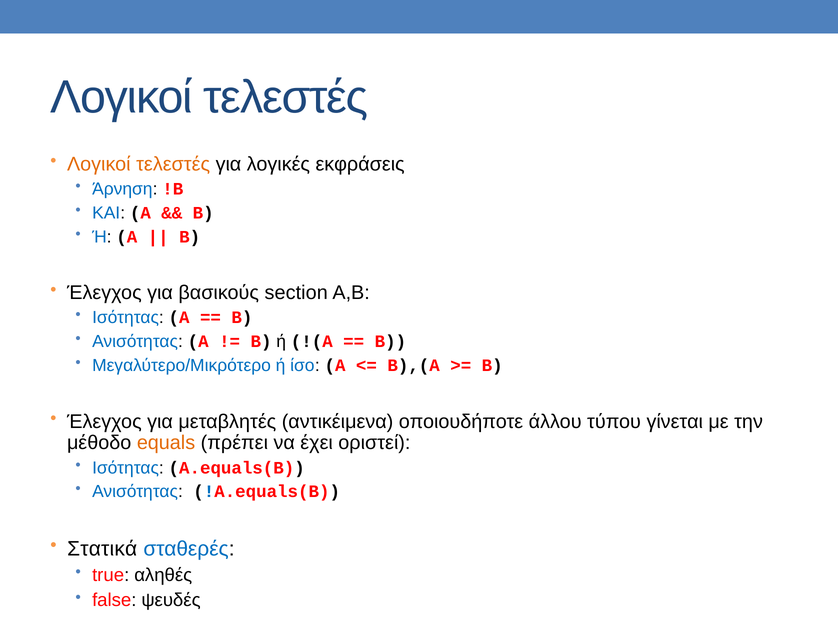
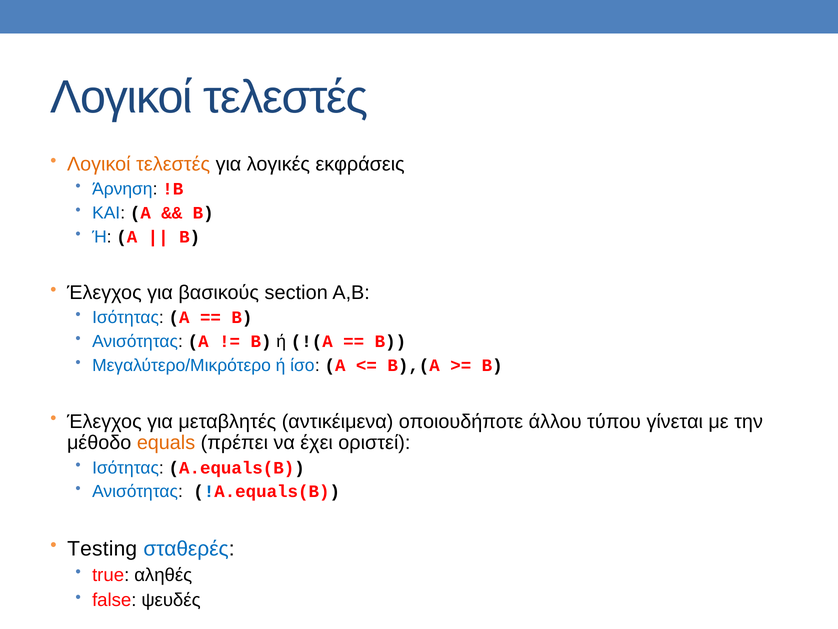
Στατικά: Στατικά -> Testing
